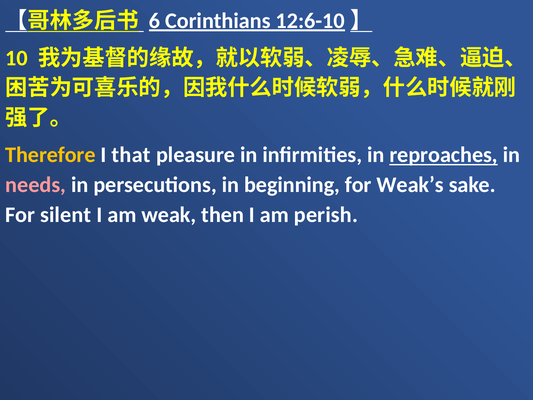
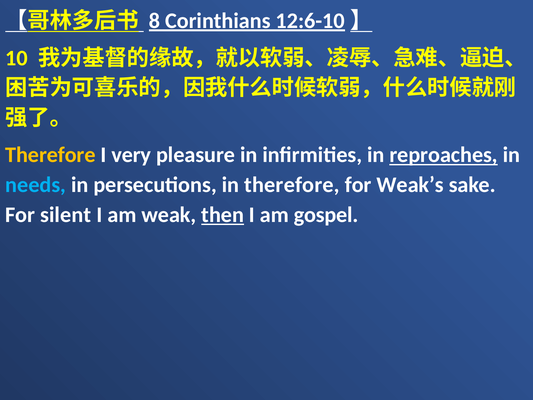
6: 6 -> 8
that: that -> very
needs colour: pink -> light blue
in beginning: beginning -> therefore
then underline: none -> present
perish: perish -> gospel
